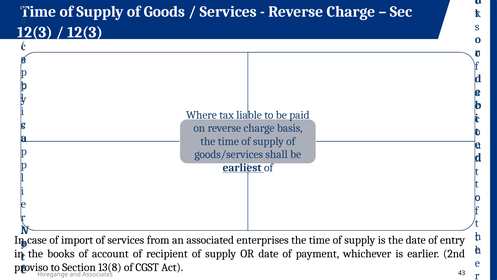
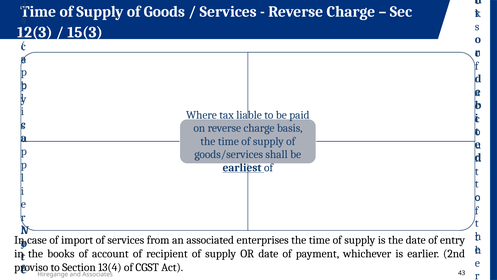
12(3 at (85, 32): 12(3 -> 15(3
13(8: 13(8 -> 13(4
